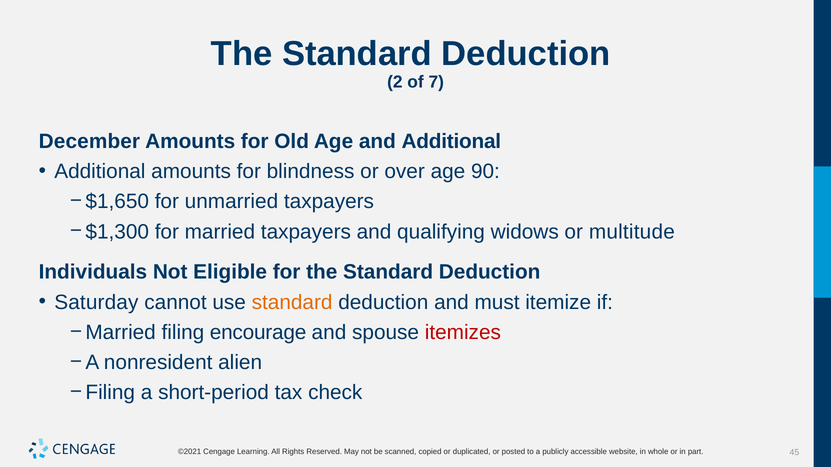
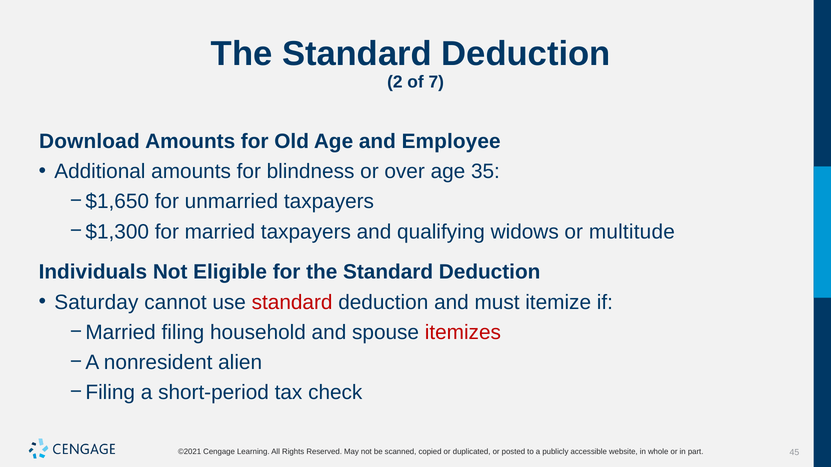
December: December -> Download
and Additional: Additional -> Employee
90: 90 -> 35
standard at (292, 303) colour: orange -> red
encourage: encourage -> household
